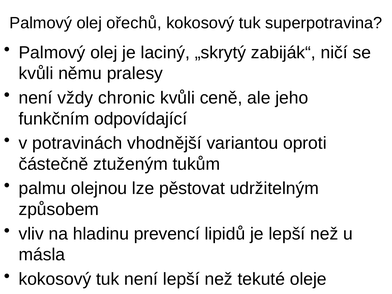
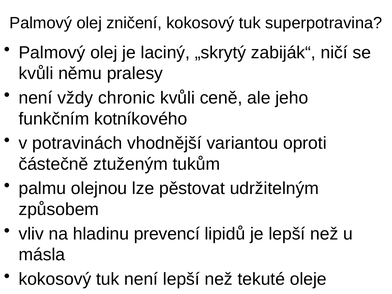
ořechů: ořechů -> zničení
odpovídající: odpovídající -> kotníkového
